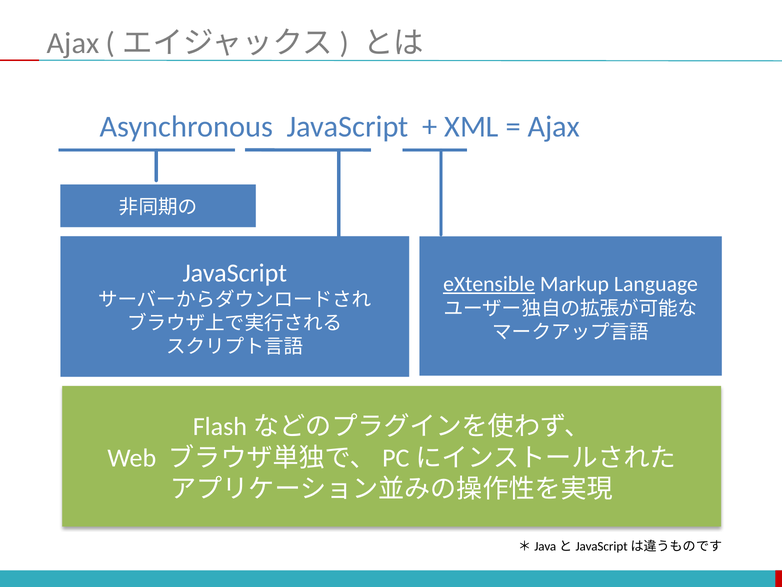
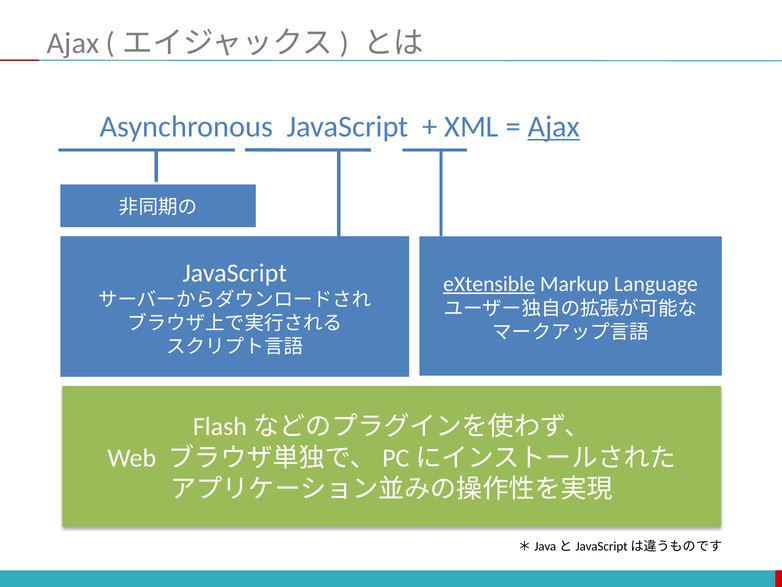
Ajax at (554, 127) underline: none -> present
